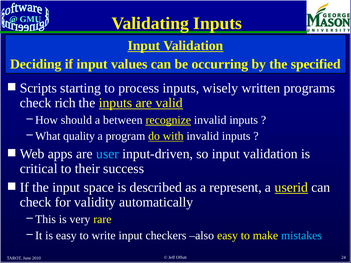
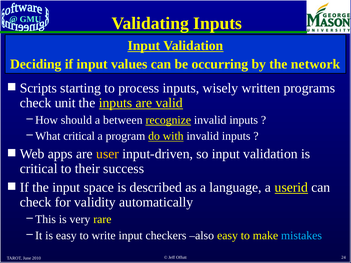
specified: specified -> network
rich: rich -> unit
What quality: quality -> critical
user colour: light blue -> yellow
represent: represent -> language
